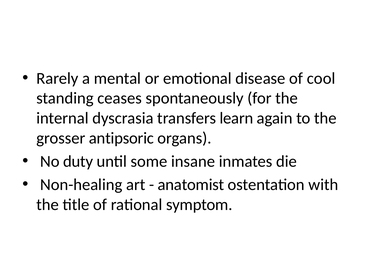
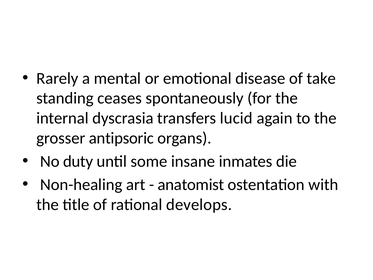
cool: cool -> take
learn: learn -> lucid
symptom: symptom -> develops
